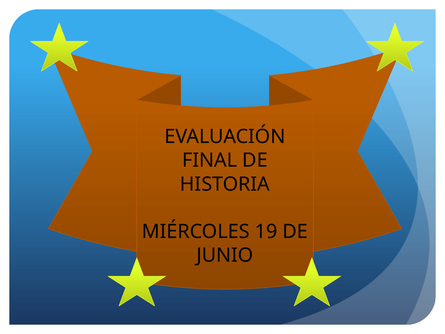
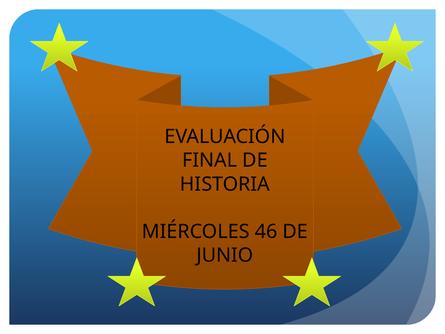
19: 19 -> 46
